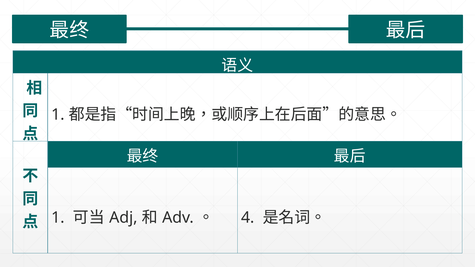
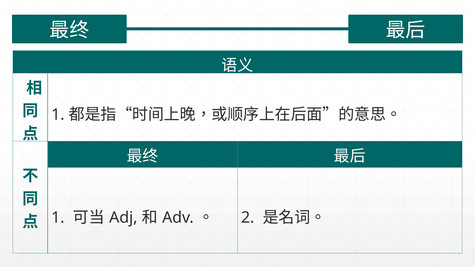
4: 4 -> 2
